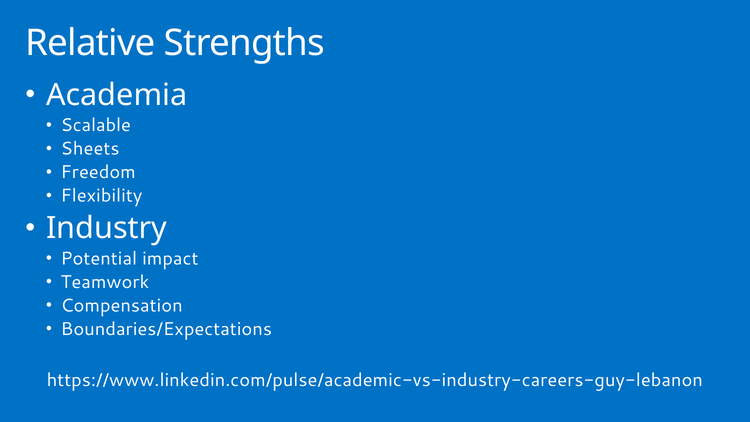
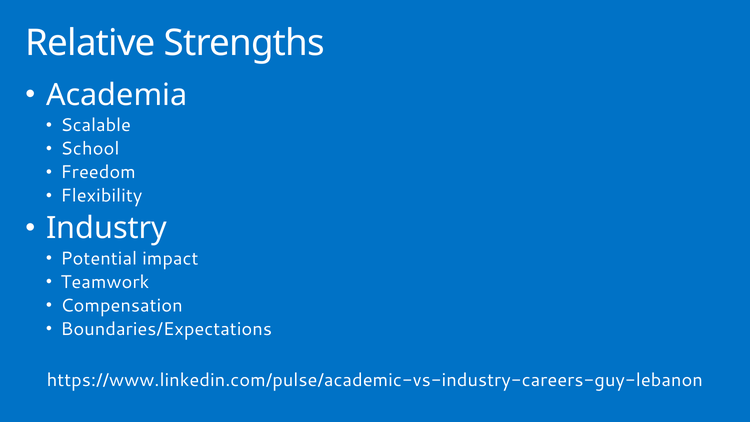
Sheets: Sheets -> School
